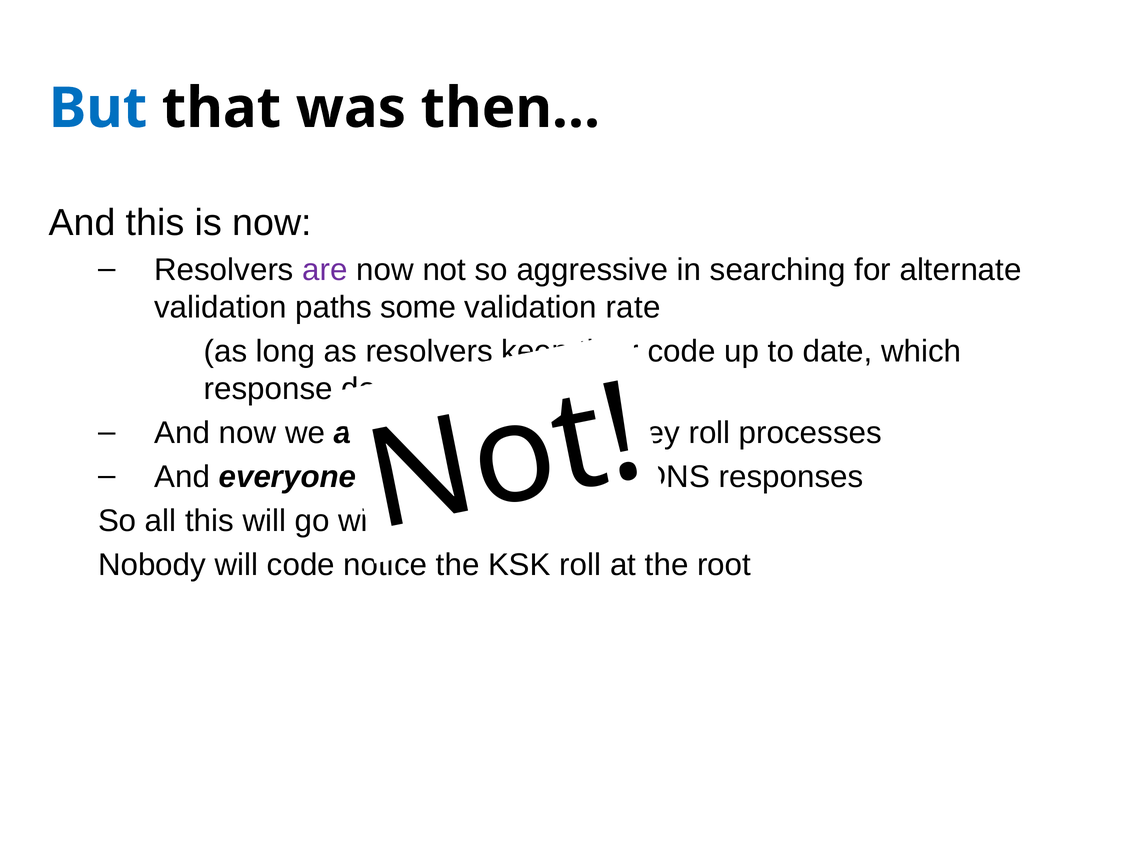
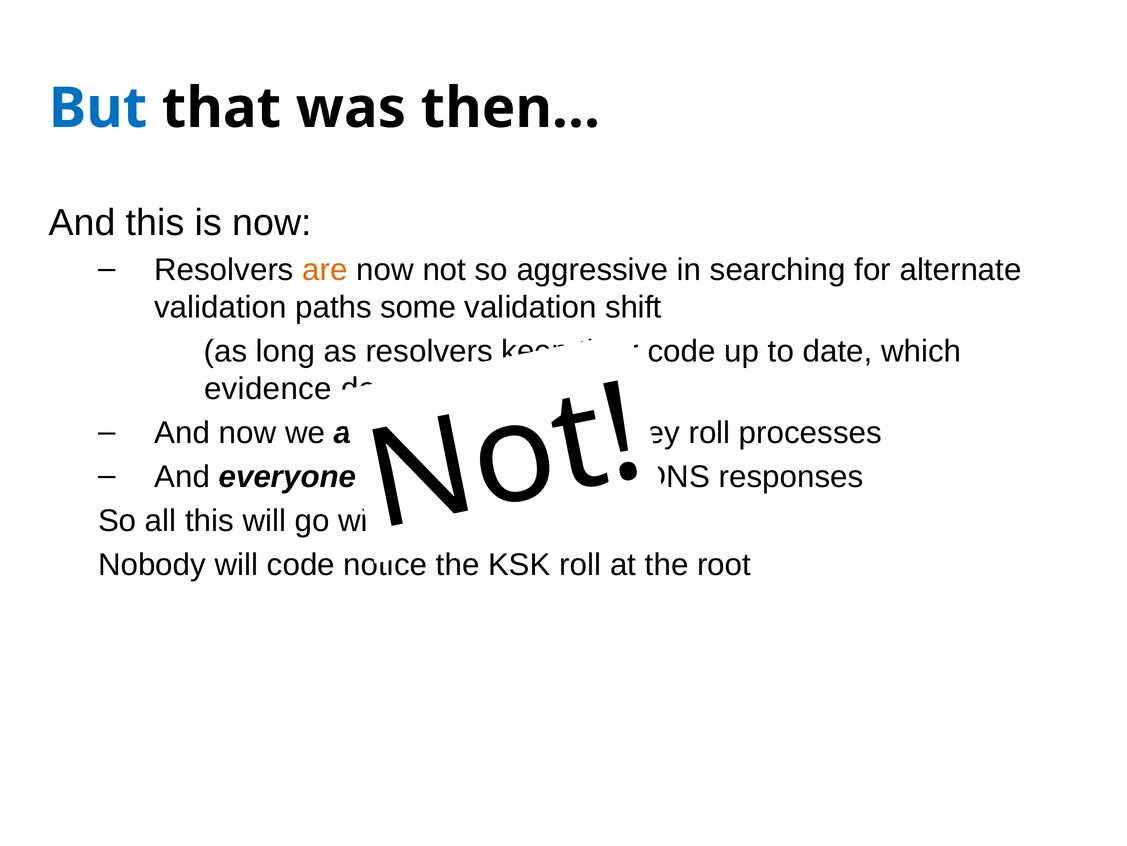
are colour: purple -> orange
rate: rate -> shift
response: response -> evidence
